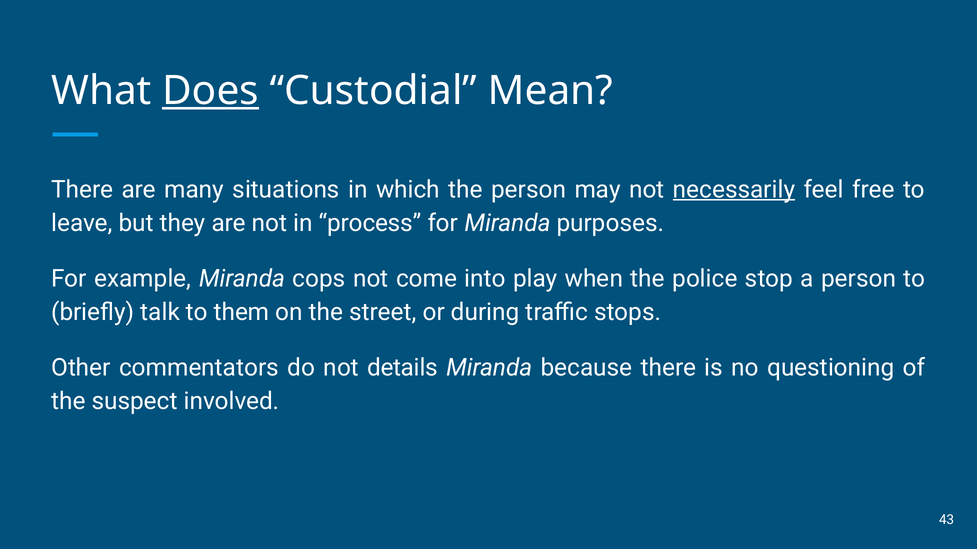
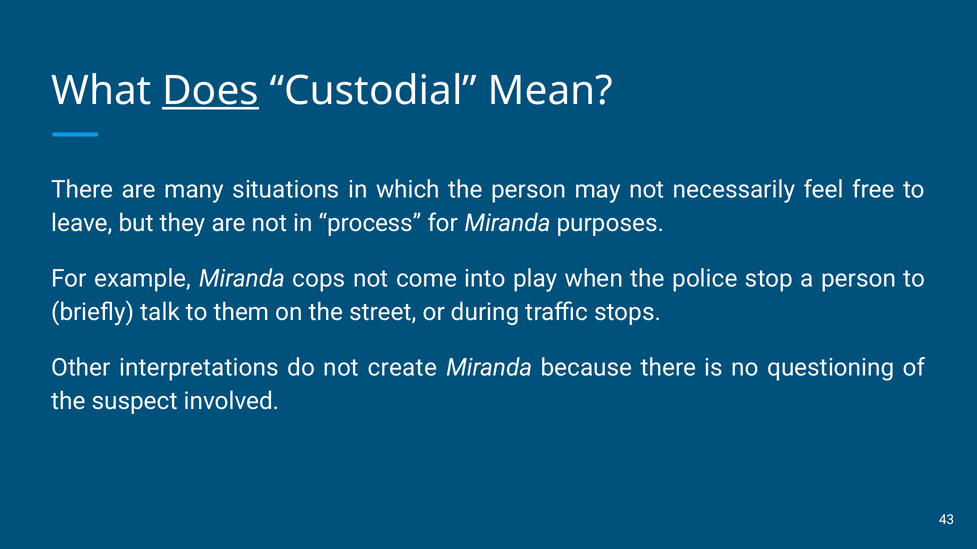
necessarily underline: present -> none
commentators: commentators -> interpretations
details: details -> create
